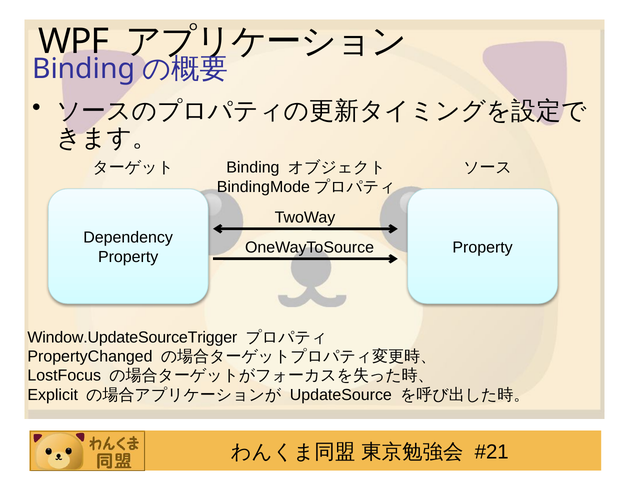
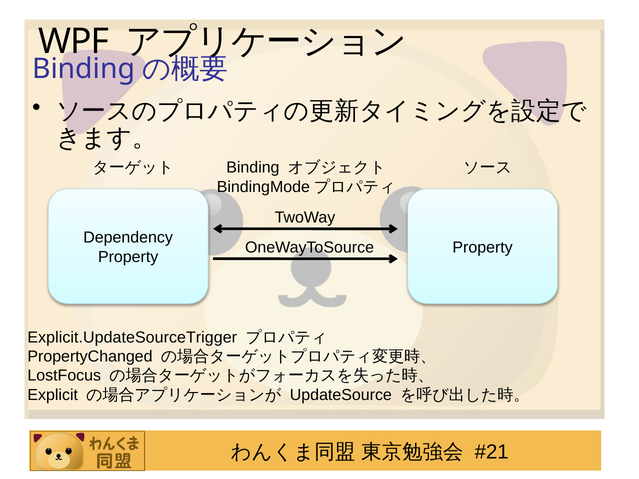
Window.UpdateSourceTrigger: Window.UpdateSourceTrigger -> Explicit.UpdateSourceTrigger
